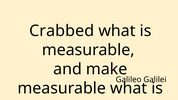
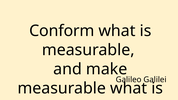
Crabbed: Crabbed -> Conform
